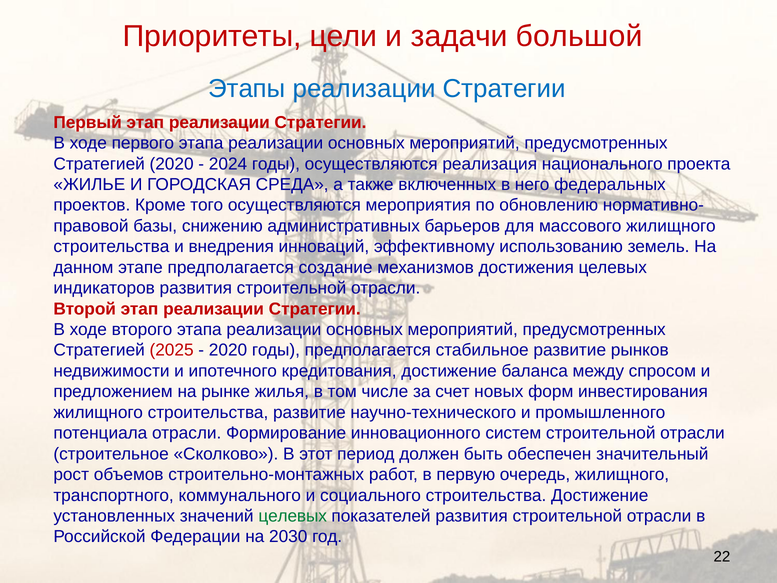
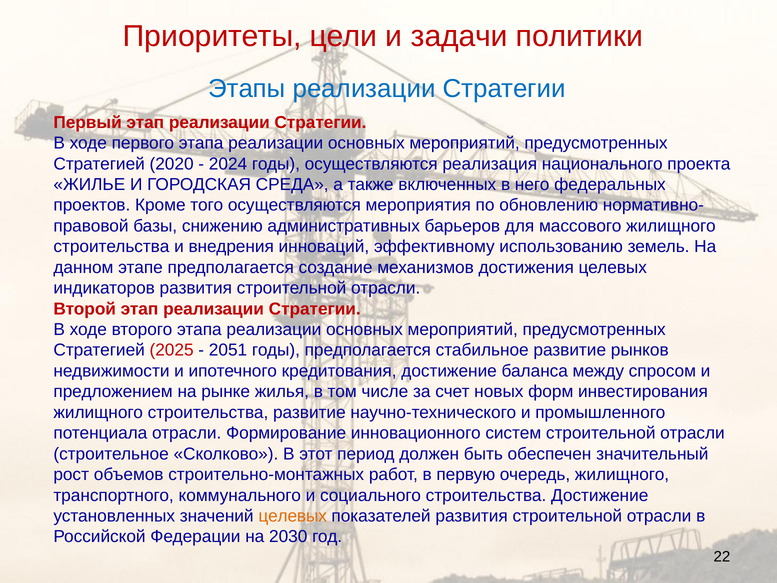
большой: большой -> политики
2020 at (228, 350): 2020 -> 2051
целевых at (293, 516) colour: green -> orange
